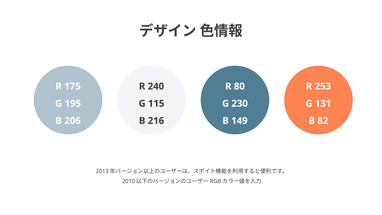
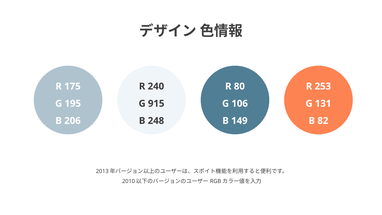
115: 115 -> 915
230: 230 -> 106
216: 216 -> 248
